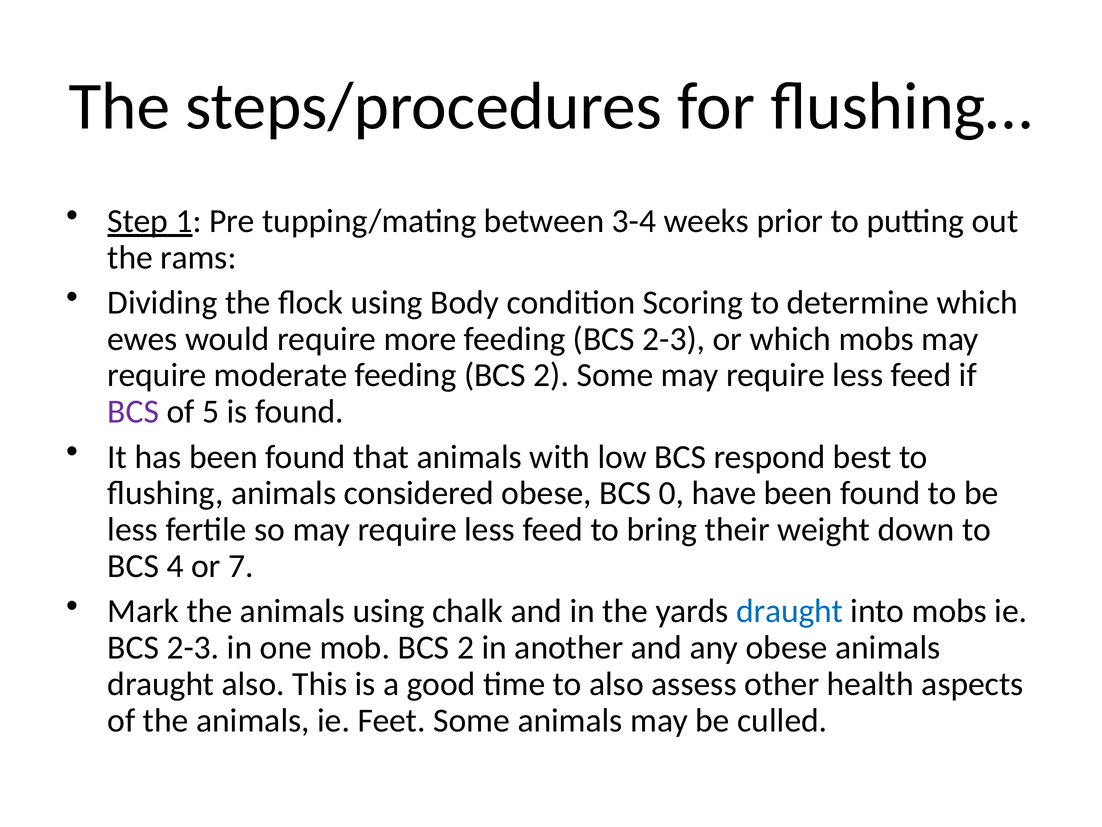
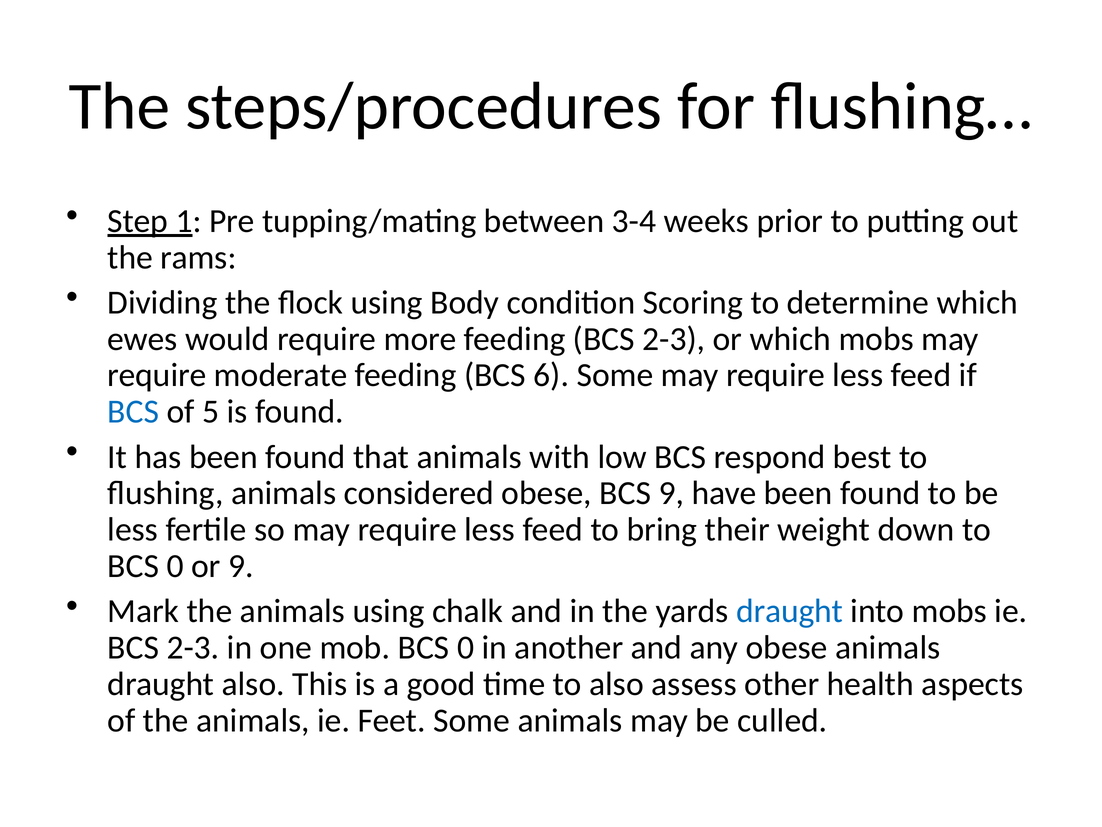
feeding BCS 2: 2 -> 6
BCS at (133, 412) colour: purple -> blue
BCS 0: 0 -> 9
4 at (175, 566): 4 -> 0
or 7: 7 -> 9
mob BCS 2: 2 -> 0
